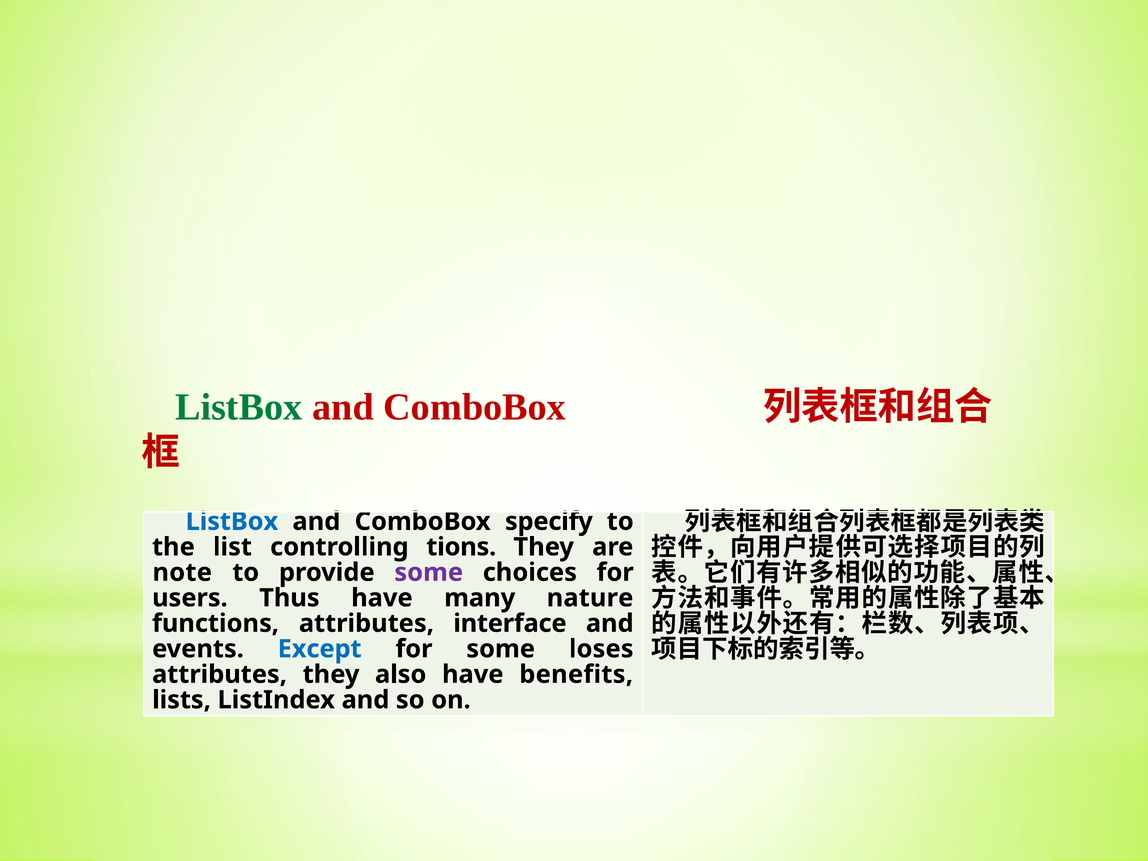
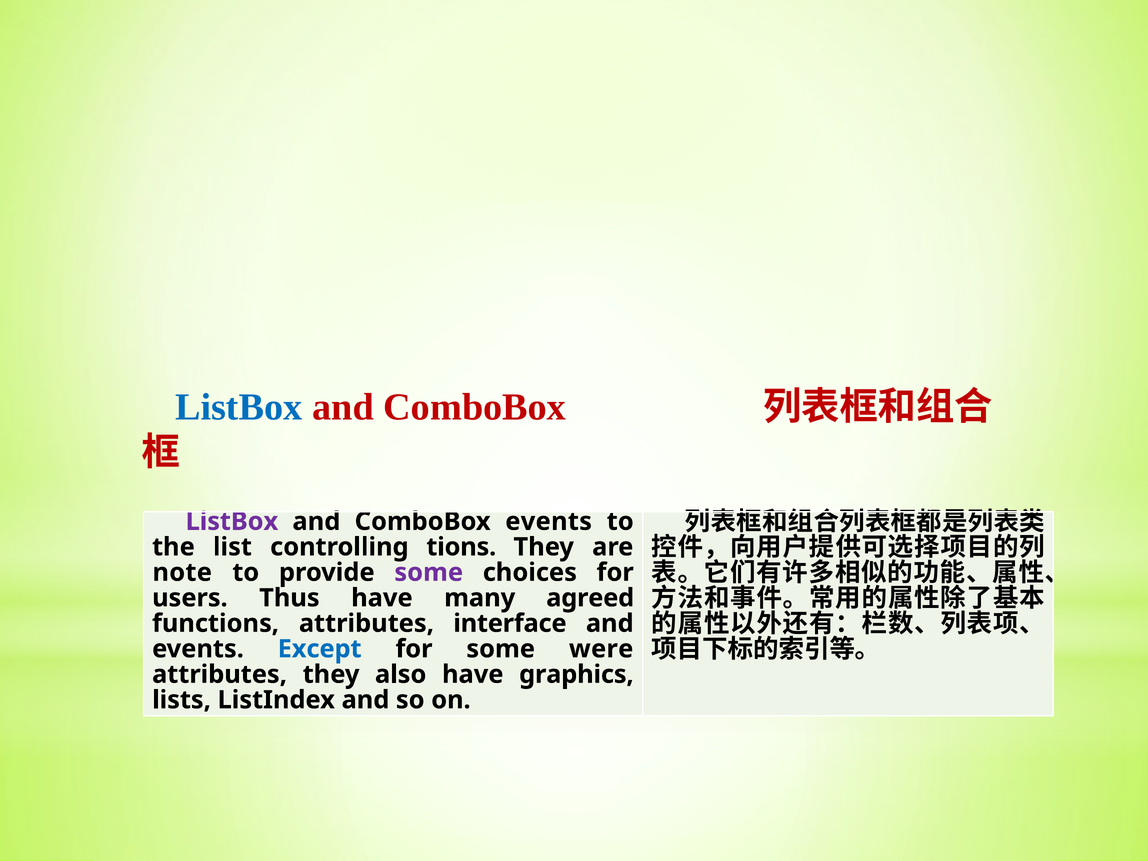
ListBox at (239, 407) colour: green -> blue
ListBox at (232, 521) colour: blue -> purple
ComboBox specify: specify -> events
nature: nature -> agreed
loses: loses -> were
benefits: benefits -> graphics
